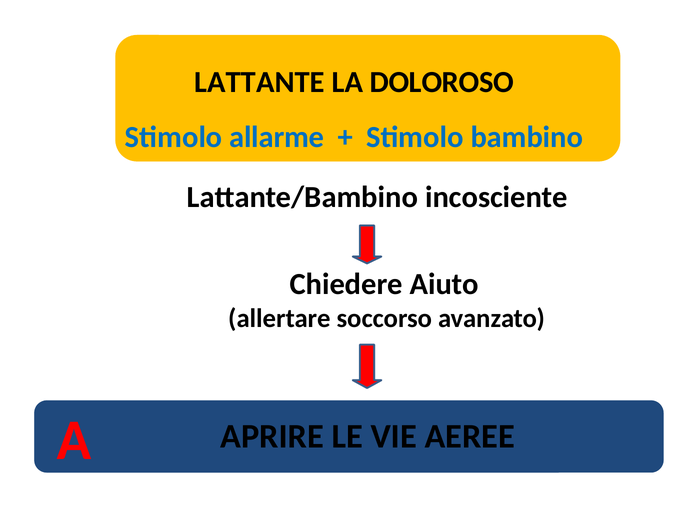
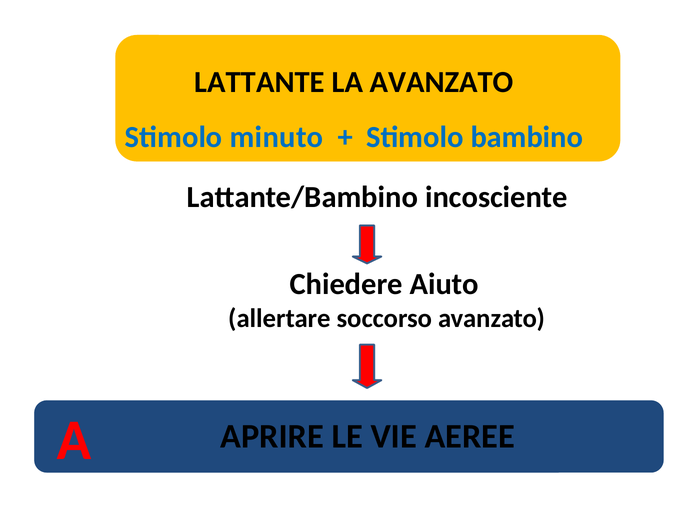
LA DOLOROSO: DOLOROSO -> AVANZATO
allarme: allarme -> minuto
